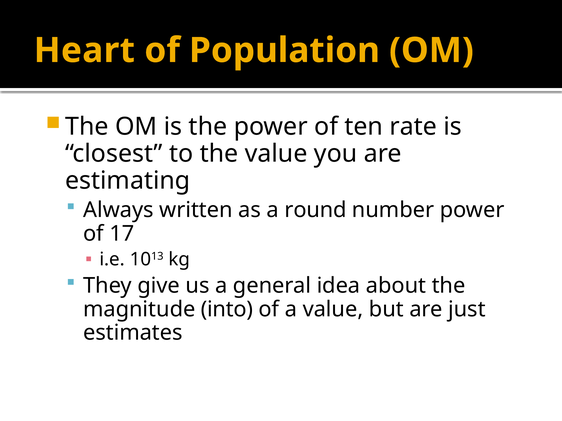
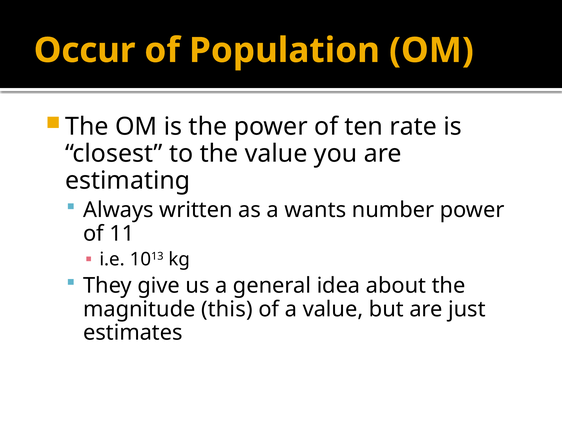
Heart: Heart -> Occur
round: round -> wants
17: 17 -> 11
into: into -> this
